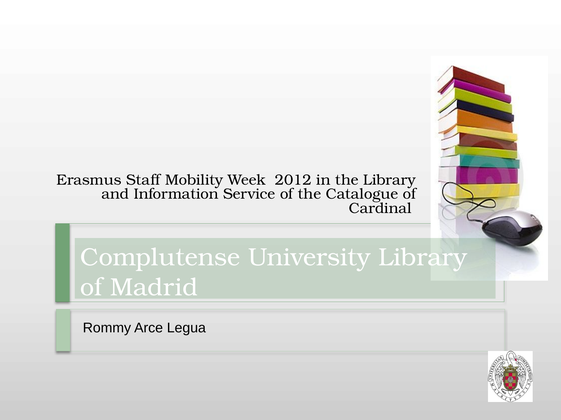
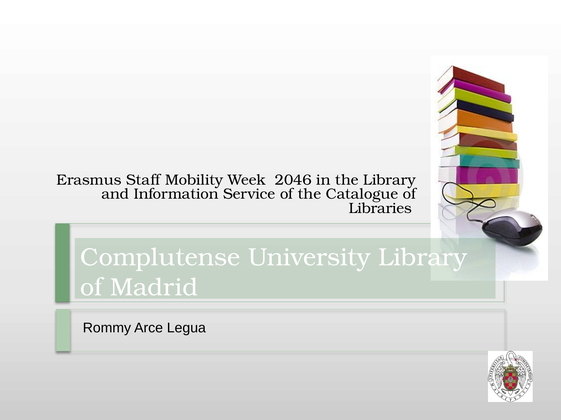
2012: 2012 -> 2046
Cardinal: Cardinal -> Libraries
